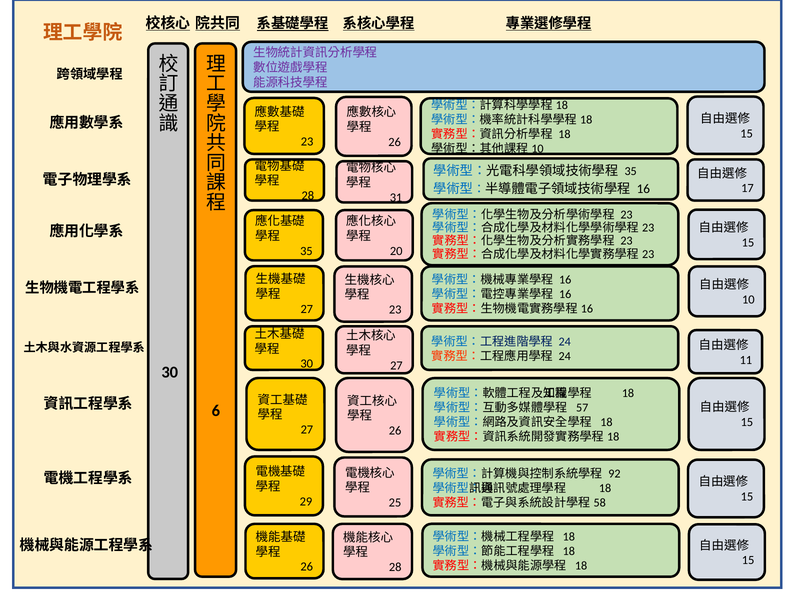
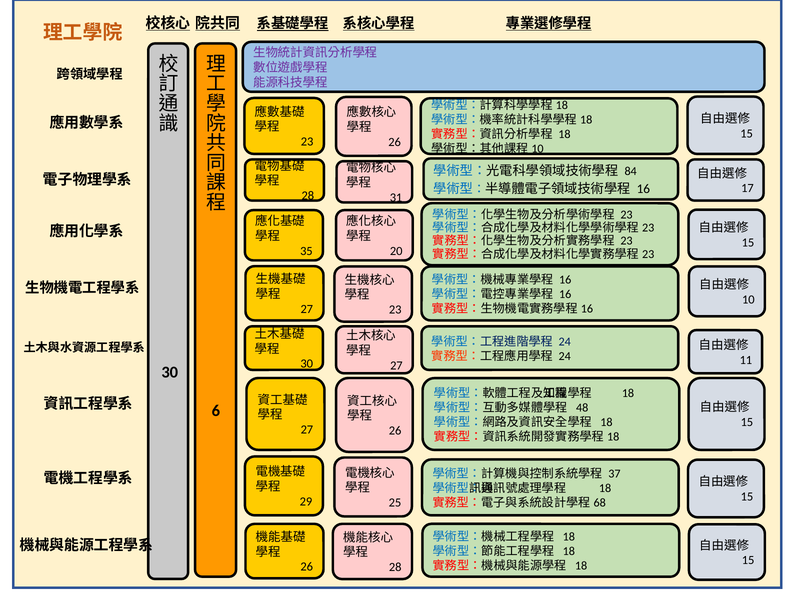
35 at (631, 171): 35 -> 84
57: 57 -> 48
92: 92 -> 37
58: 58 -> 68
